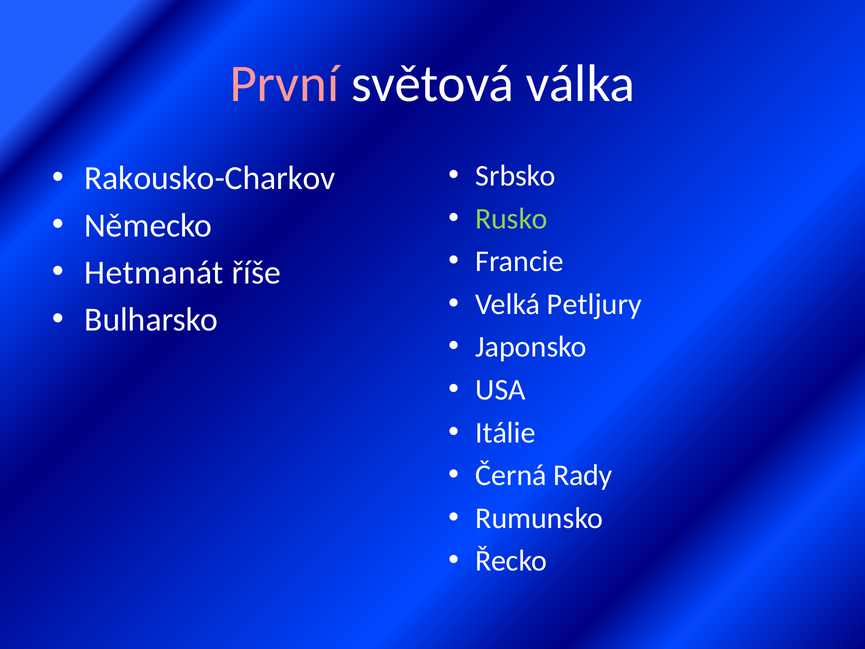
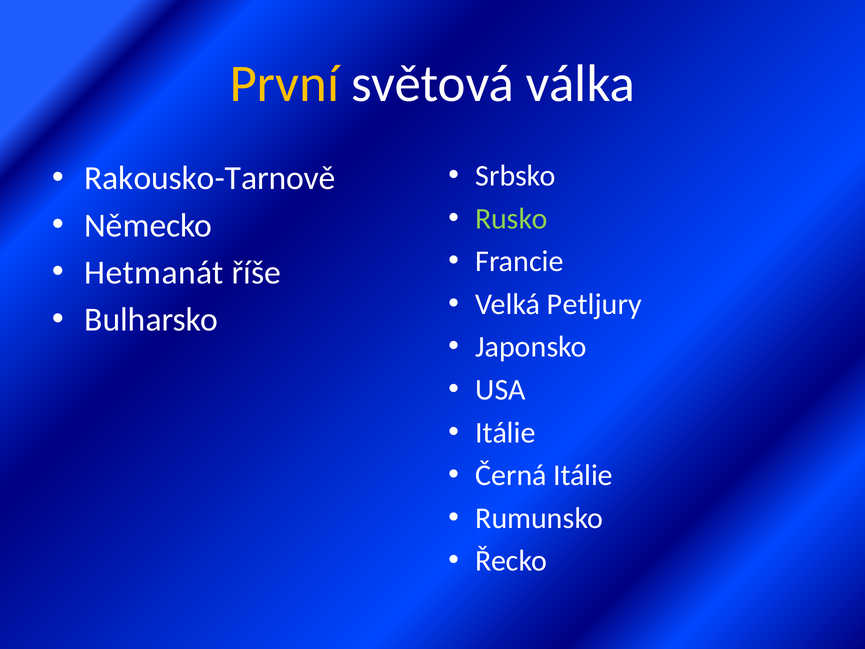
První colour: pink -> yellow
Rakousko-Charkov: Rakousko-Charkov -> Rakousko-Tarnově
Černá Rady: Rady -> Itálie
